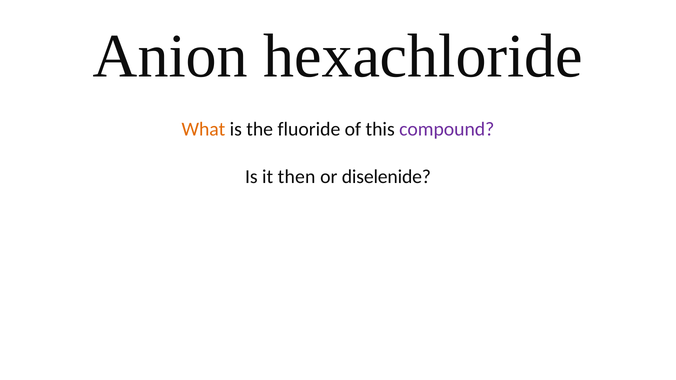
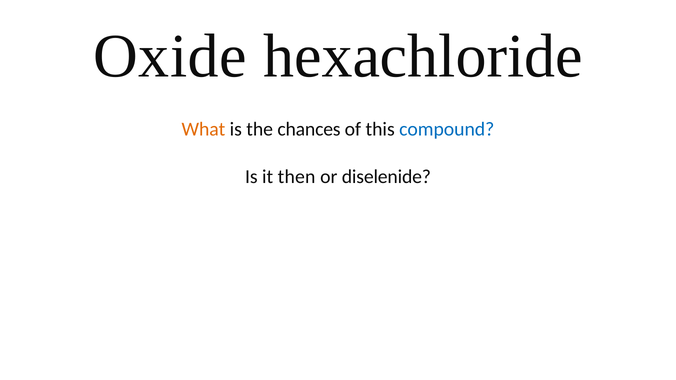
Anion: Anion -> Oxide
fluoride: fluoride -> chances
compound colour: purple -> blue
